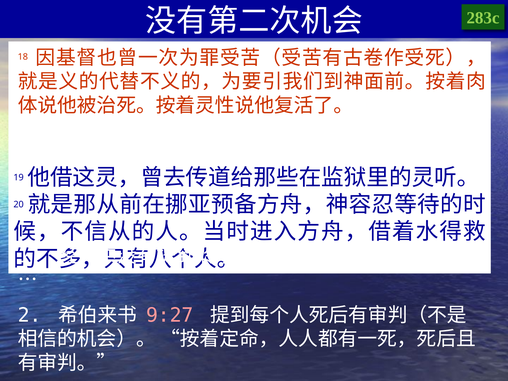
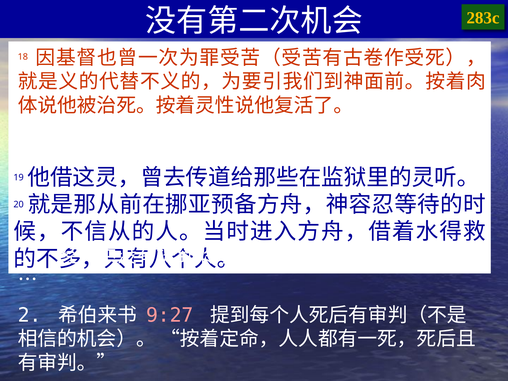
283c colour: light green -> yellow
